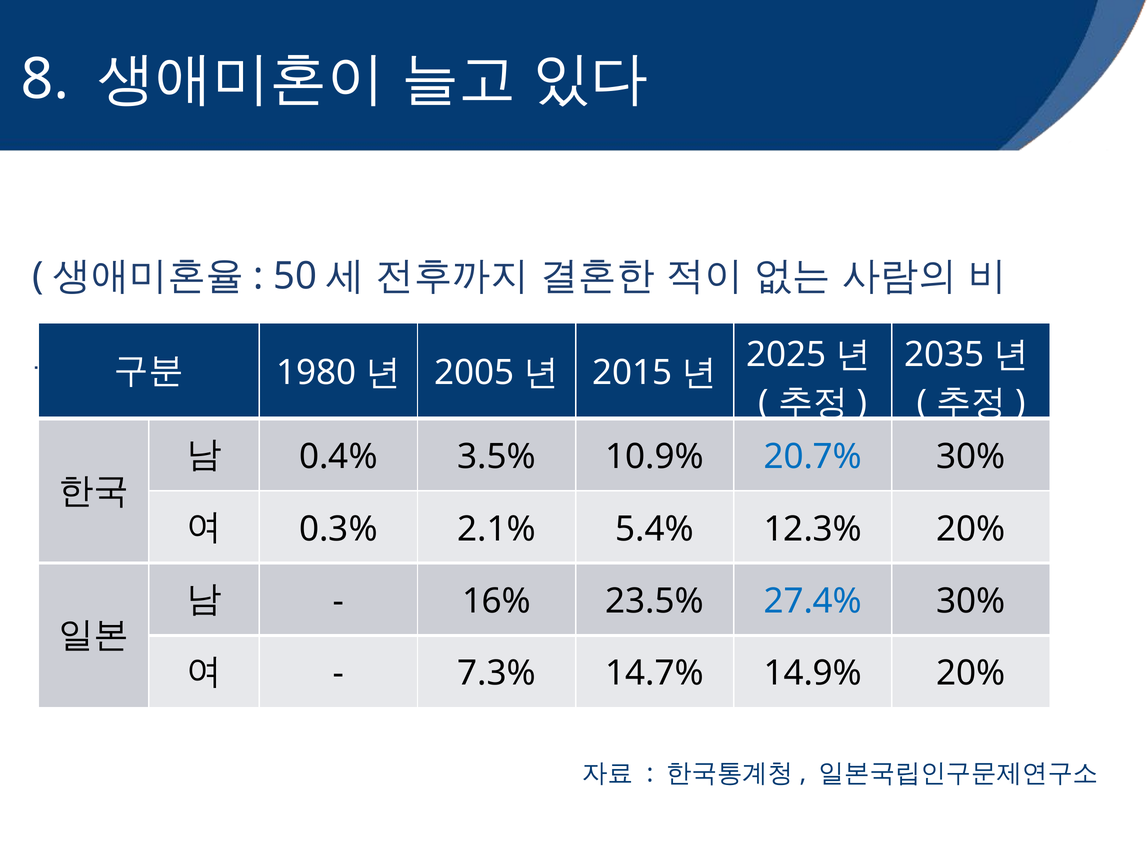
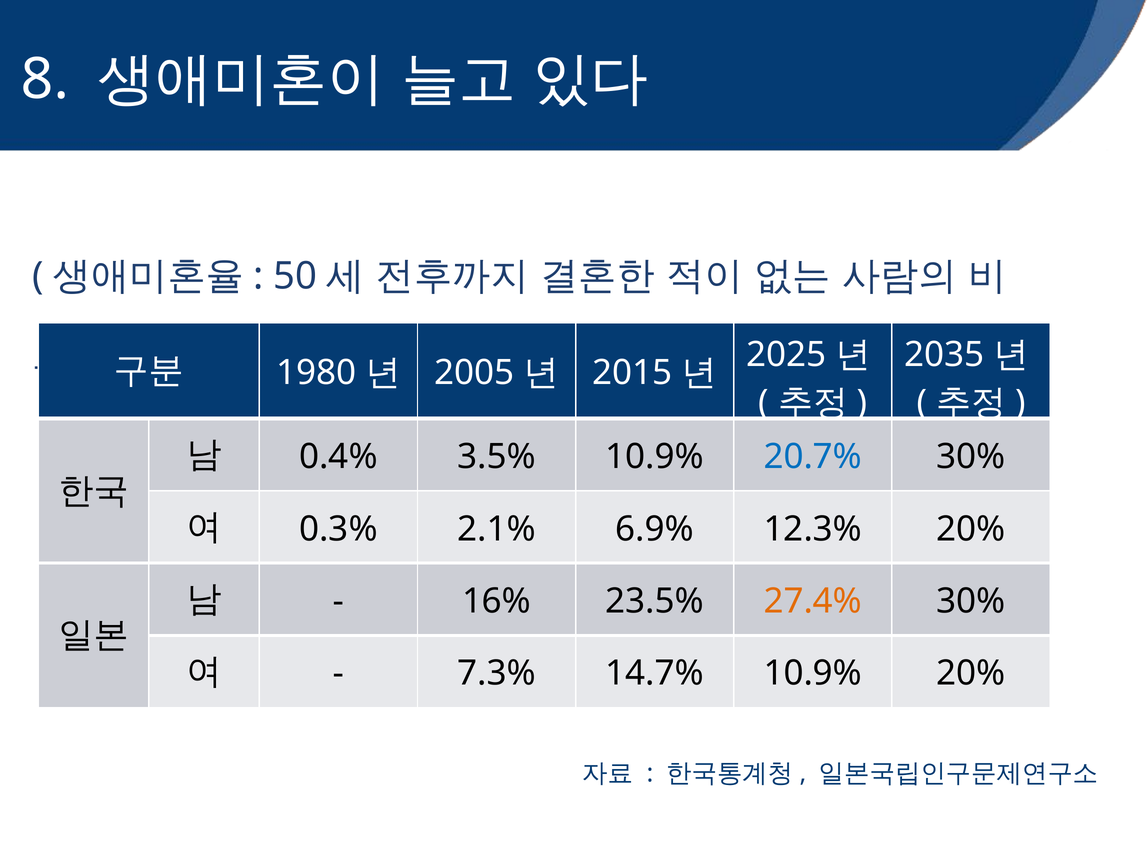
5.4%: 5.4% -> 6.9%
27.4% colour: blue -> orange
14.7% 14.9%: 14.9% -> 10.9%
